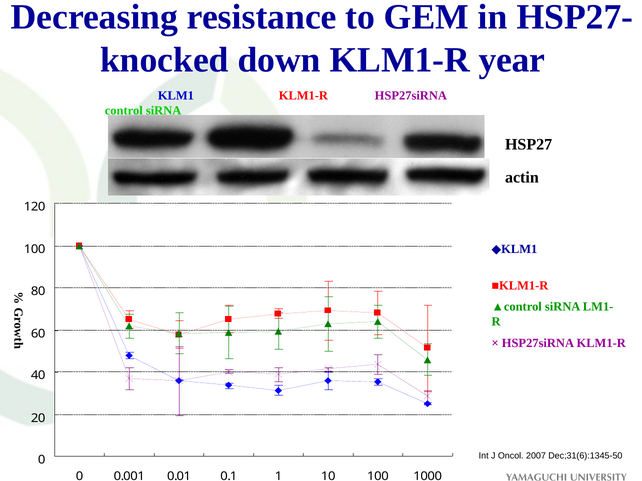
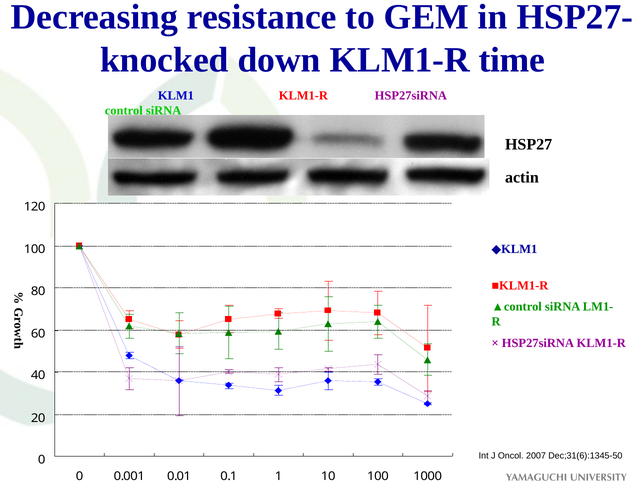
year: year -> time
